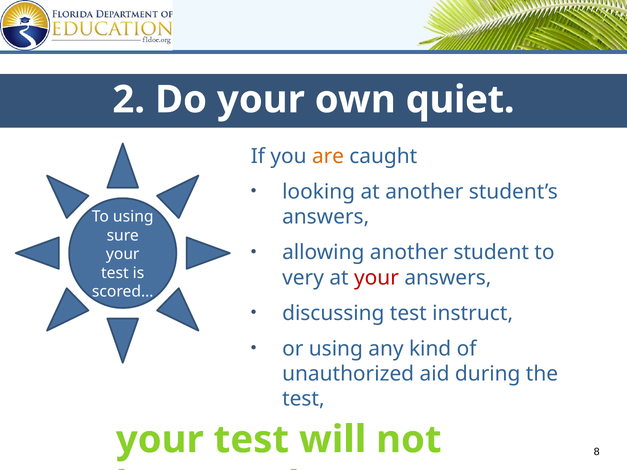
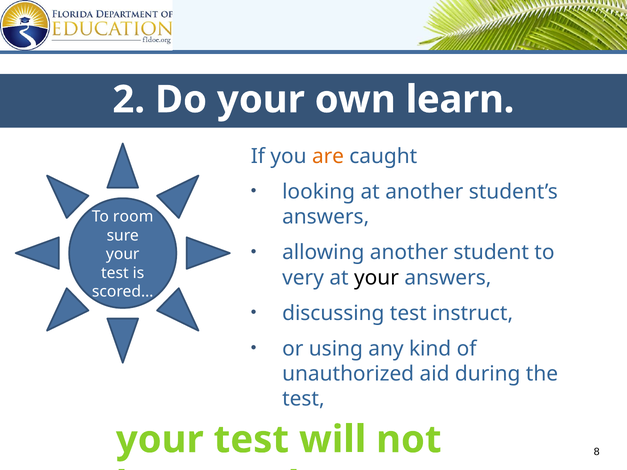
quiet: quiet -> learn
To using: using -> room
your at (376, 278) colour: red -> black
